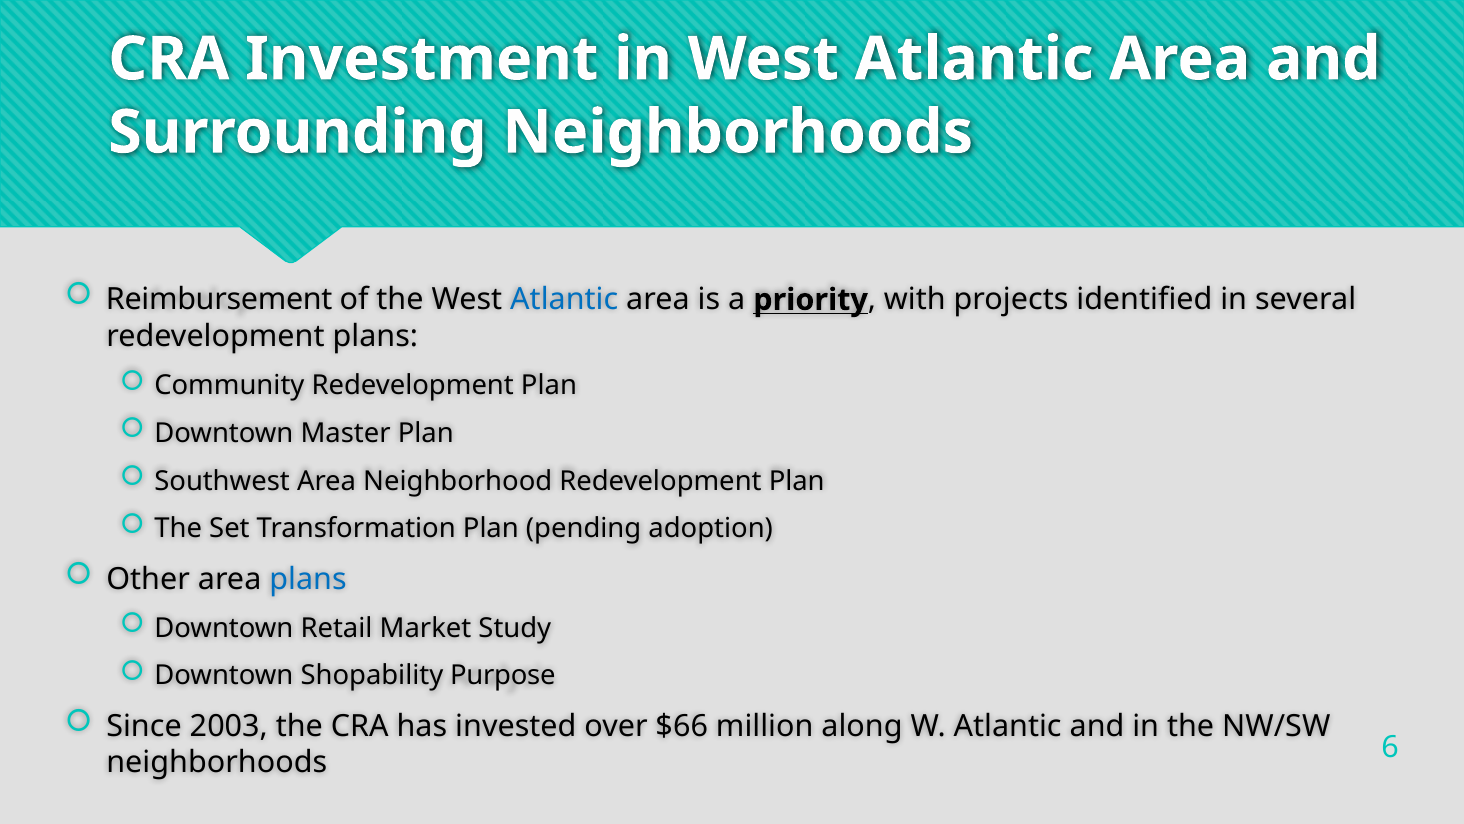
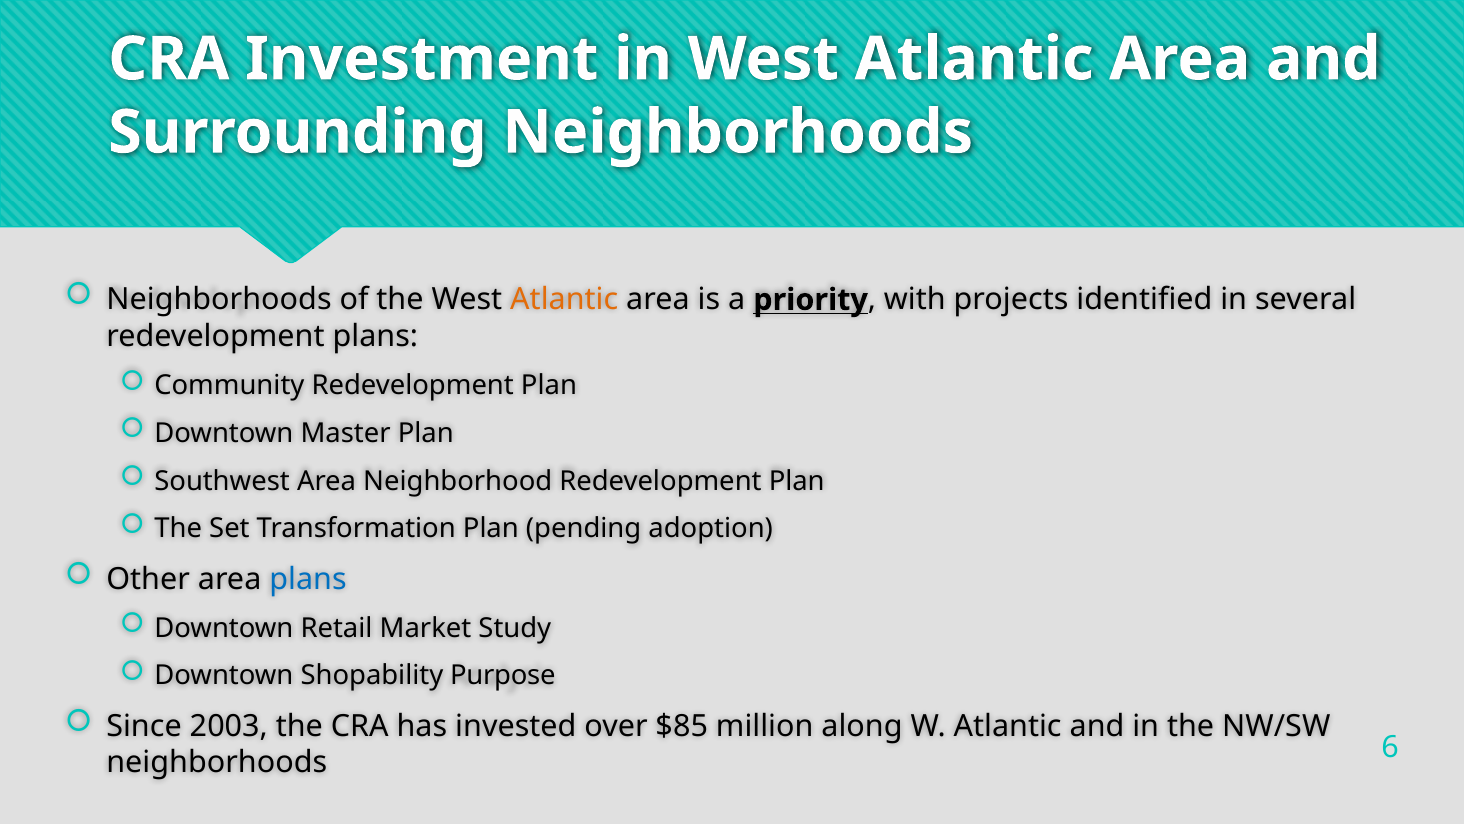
Reimbursement at (219, 300): Reimbursement -> Neighborhoods
Atlantic at (564, 300) colour: blue -> orange
$66: $66 -> $85
